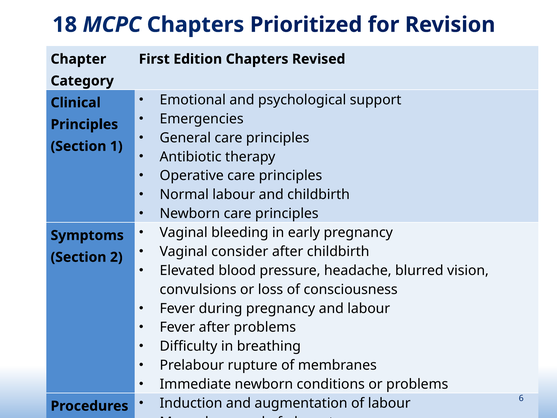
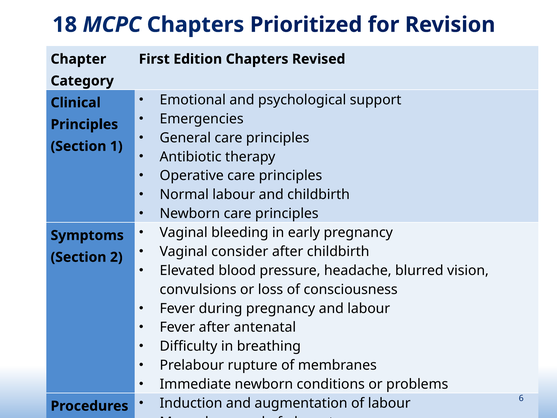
after problems: problems -> antenatal
